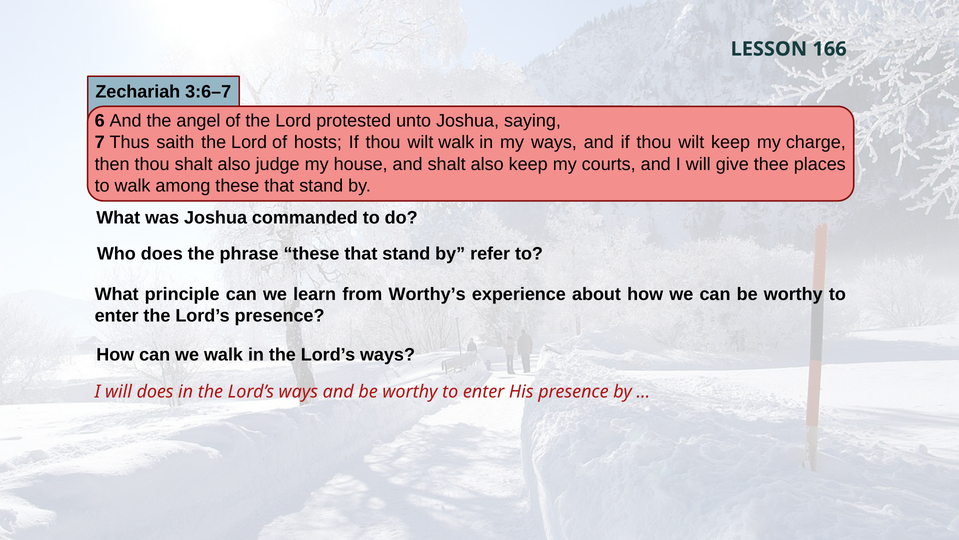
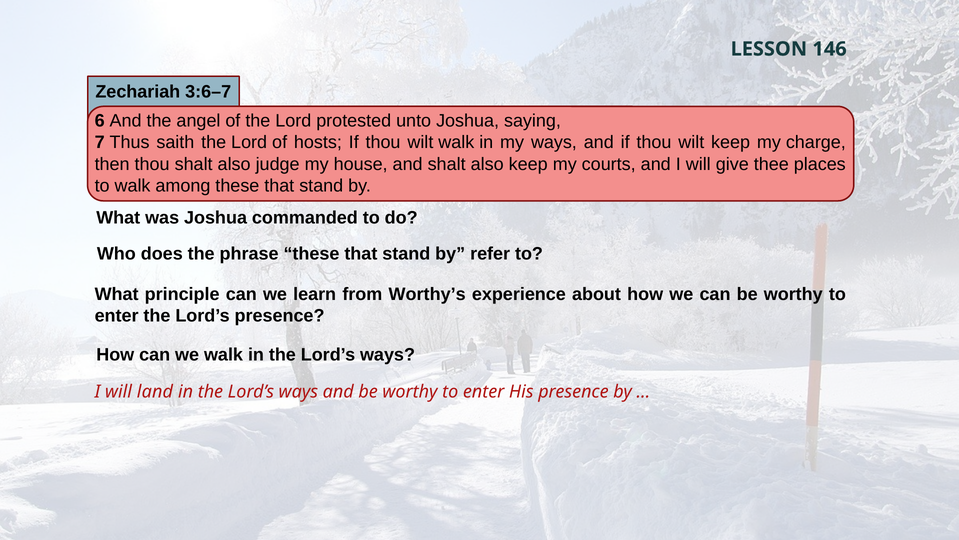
166: 166 -> 146
will does: does -> land
